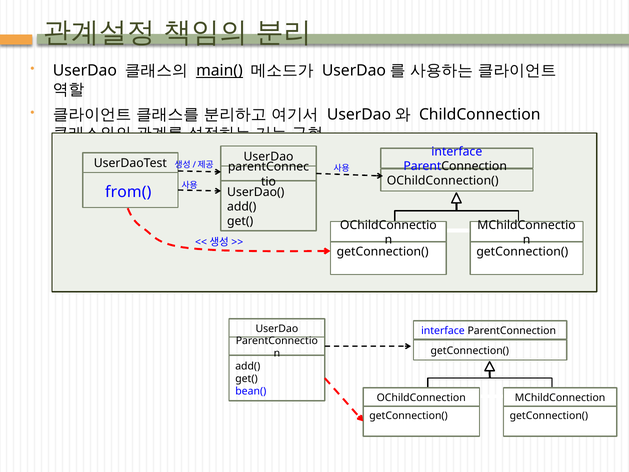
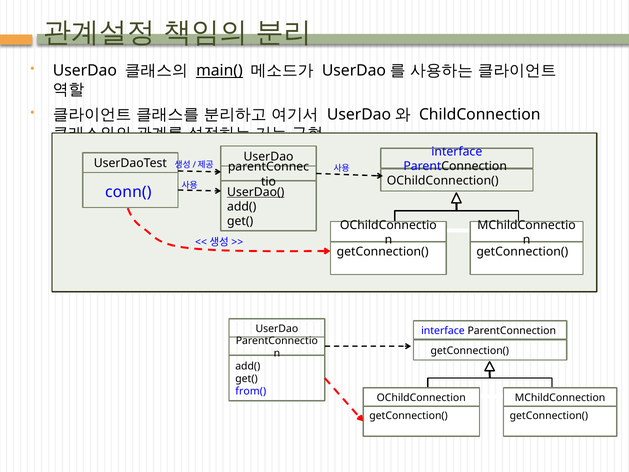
from(: from( -> conn(
UserDao( underline: none -> present
bean(: bean( -> from(
